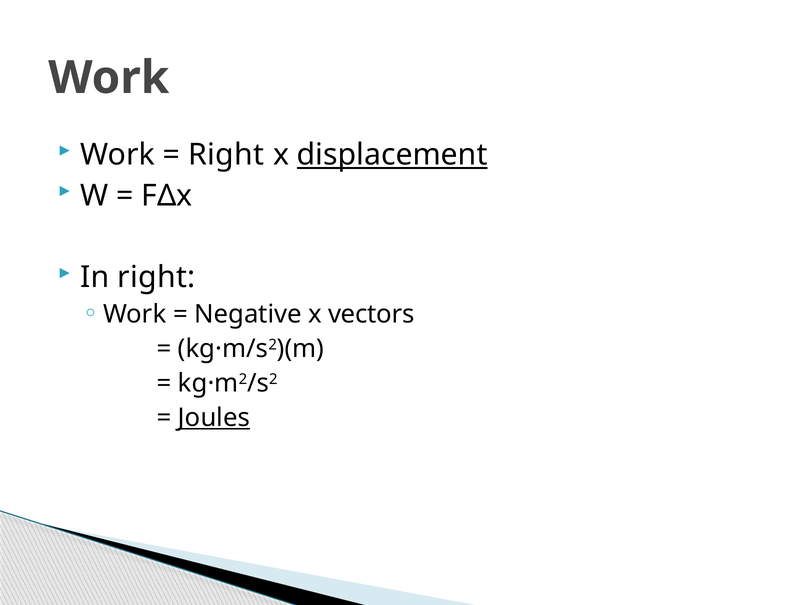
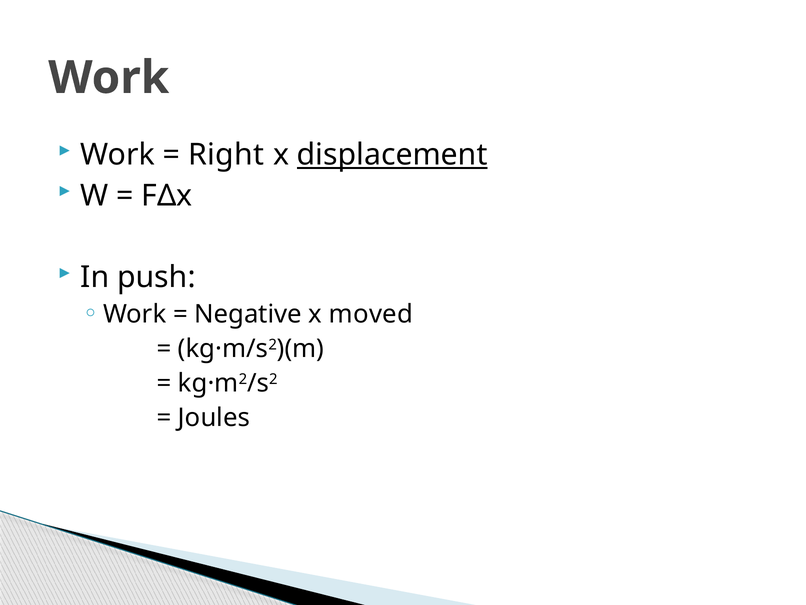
In right: right -> push
vectors: vectors -> moved
Joules underline: present -> none
